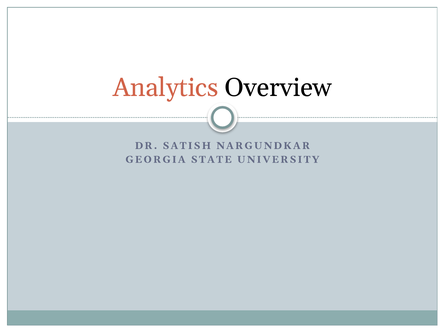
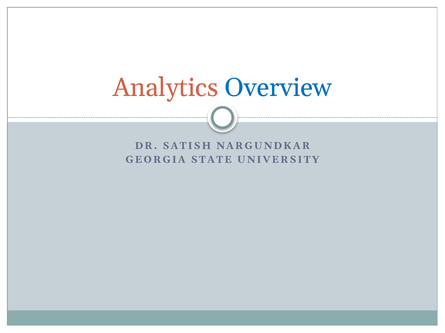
Overview colour: black -> blue
